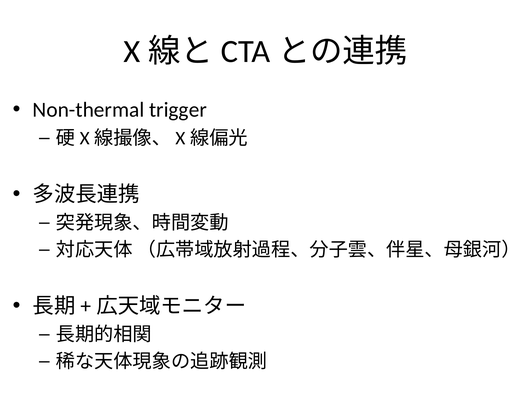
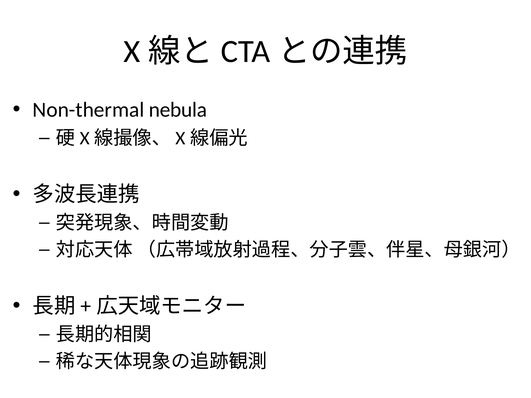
trigger: trigger -> nebula
